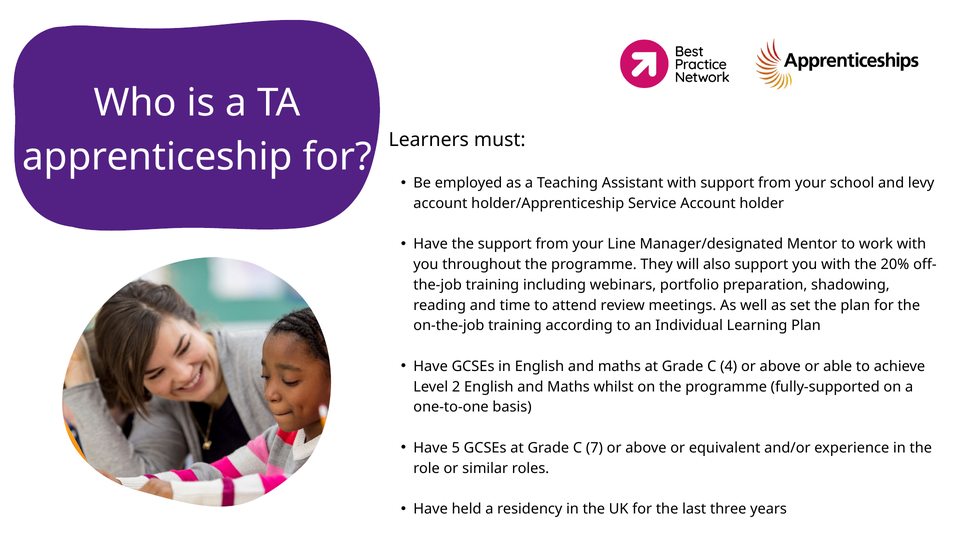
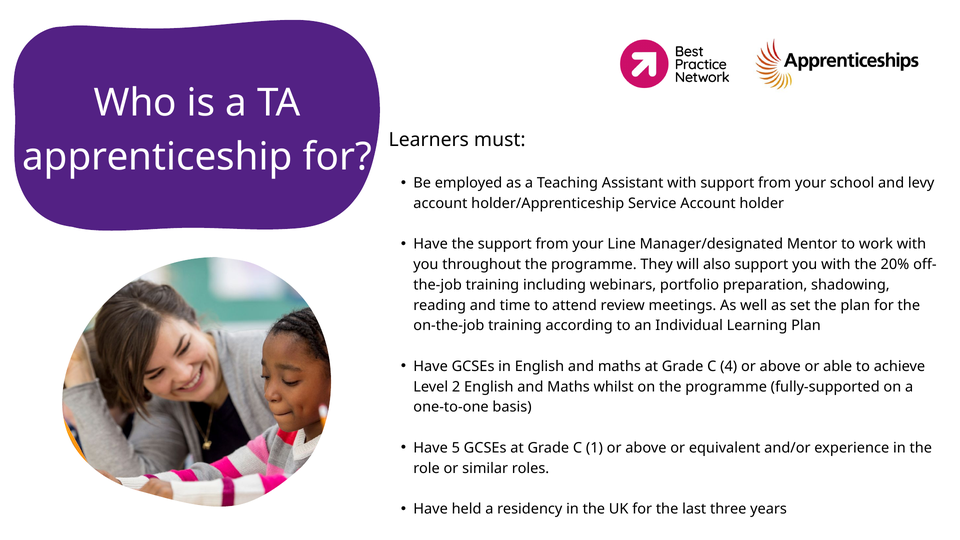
7: 7 -> 1
